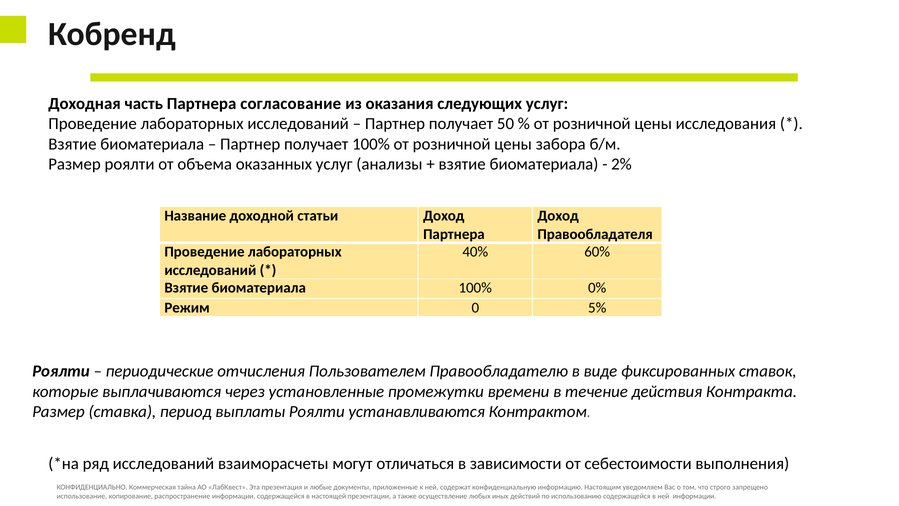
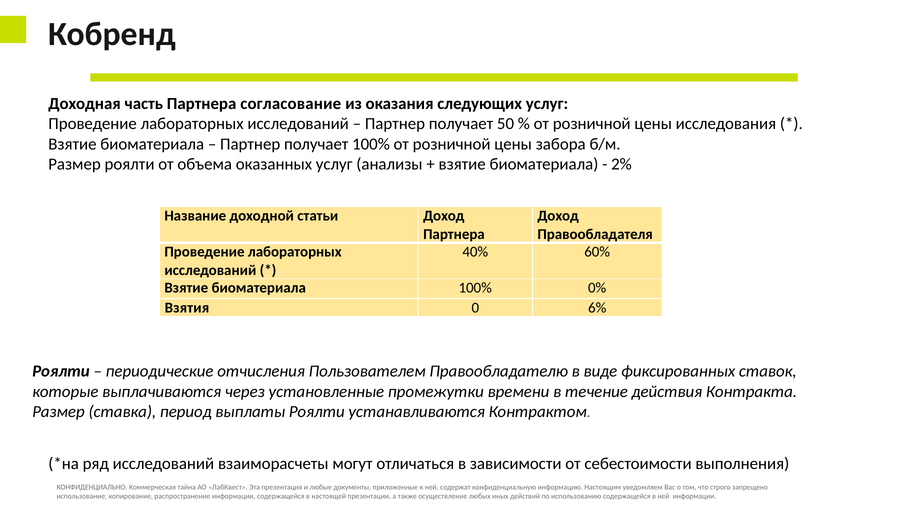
Режим: Режим -> Взятия
5%: 5% -> 6%
